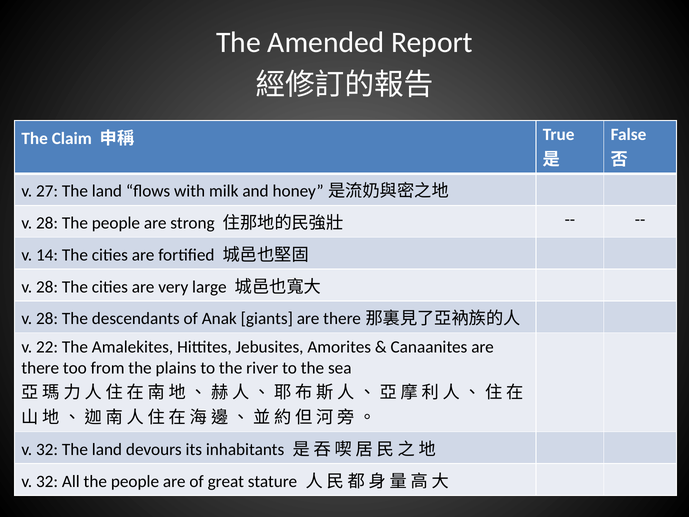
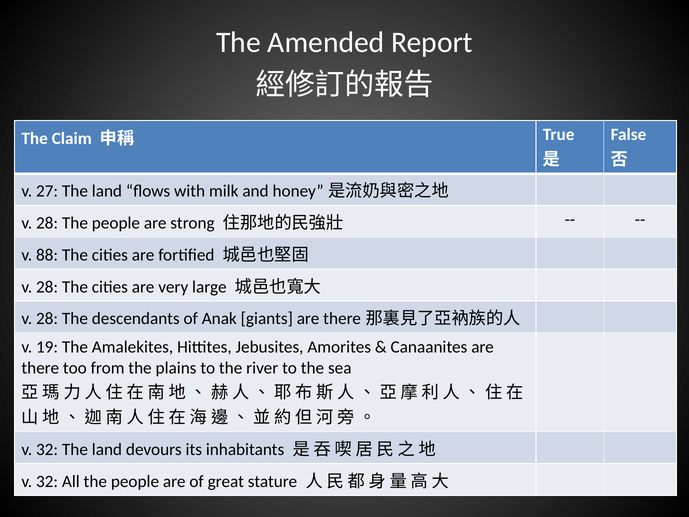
14: 14 -> 88
22: 22 -> 19
